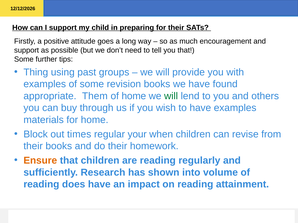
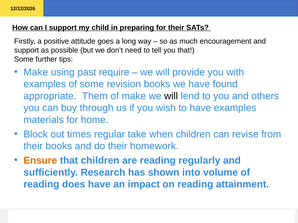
Thing at (36, 72): Thing -> Make
groups: groups -> require
of home: home -> make
will at (171, 96) colour: green -> black
your: your -> take
